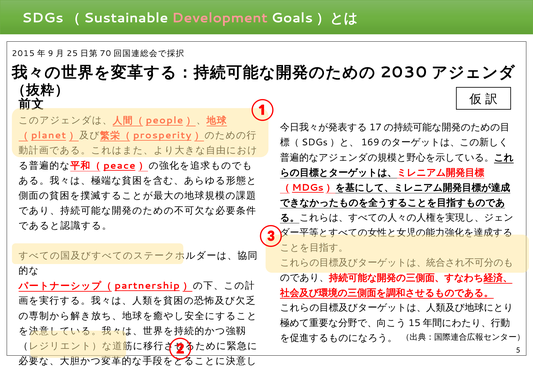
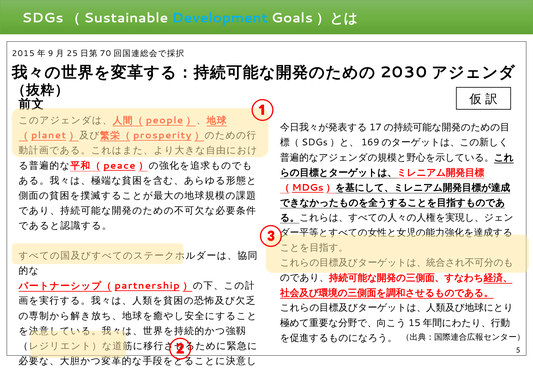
Development colour: pink -> light blue
